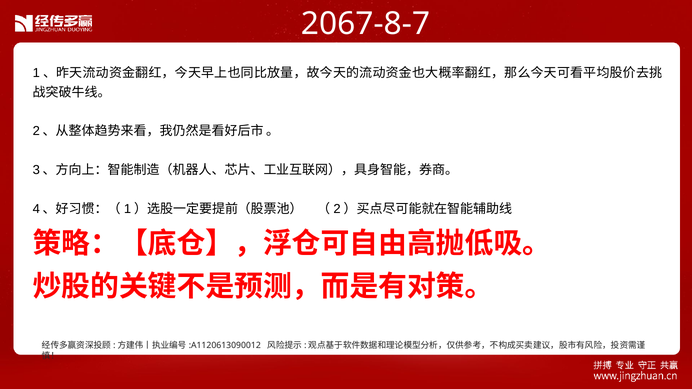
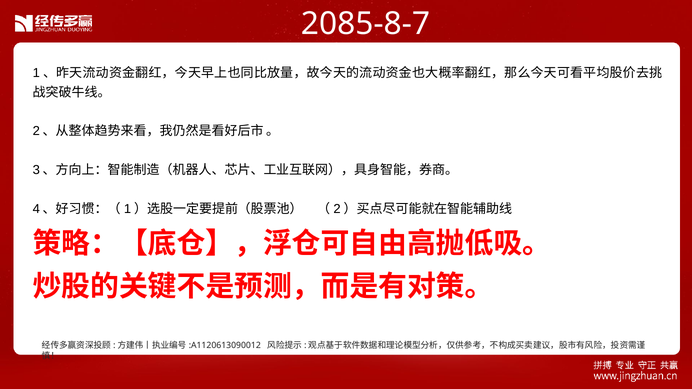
2067-8-7: 2067-8-7 -> 2085-8-7
